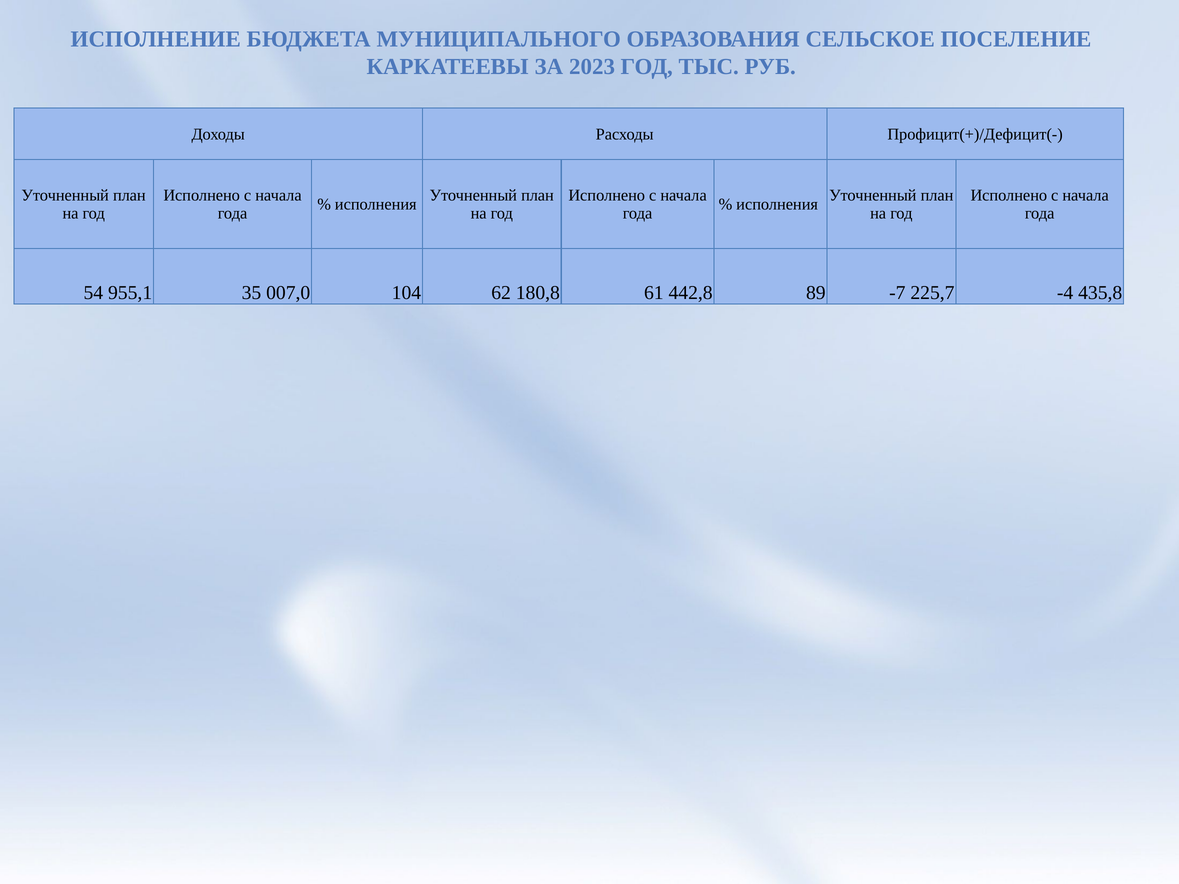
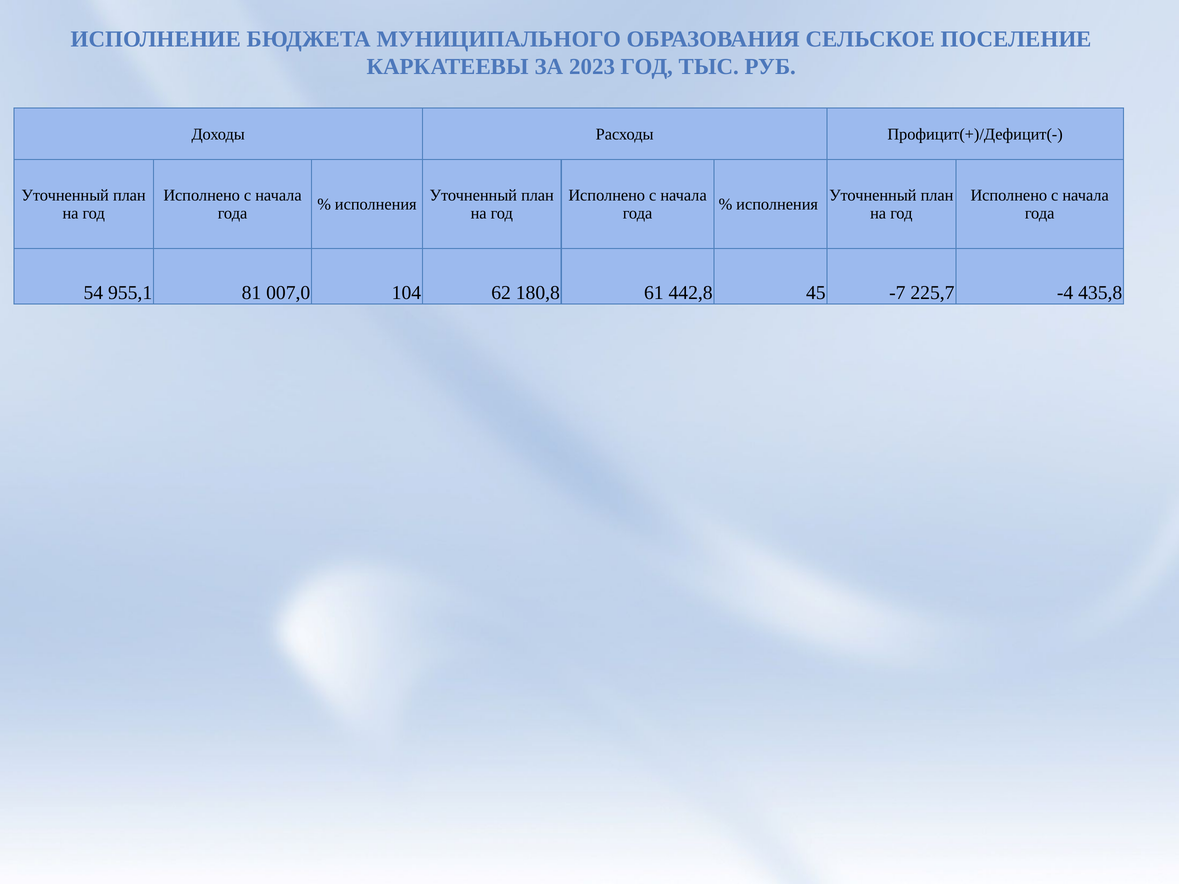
35: 35 -> 81
89: 89 -> 45
